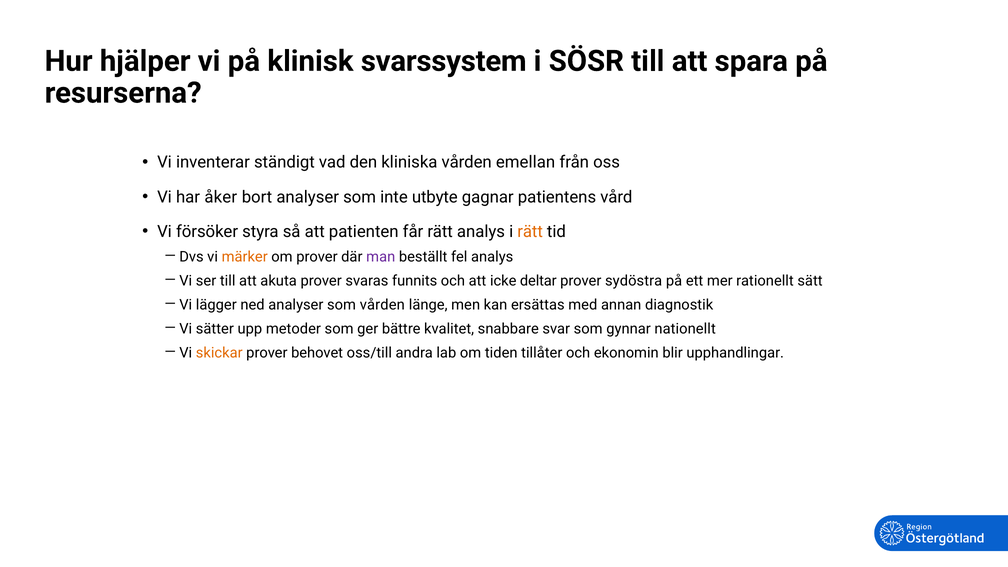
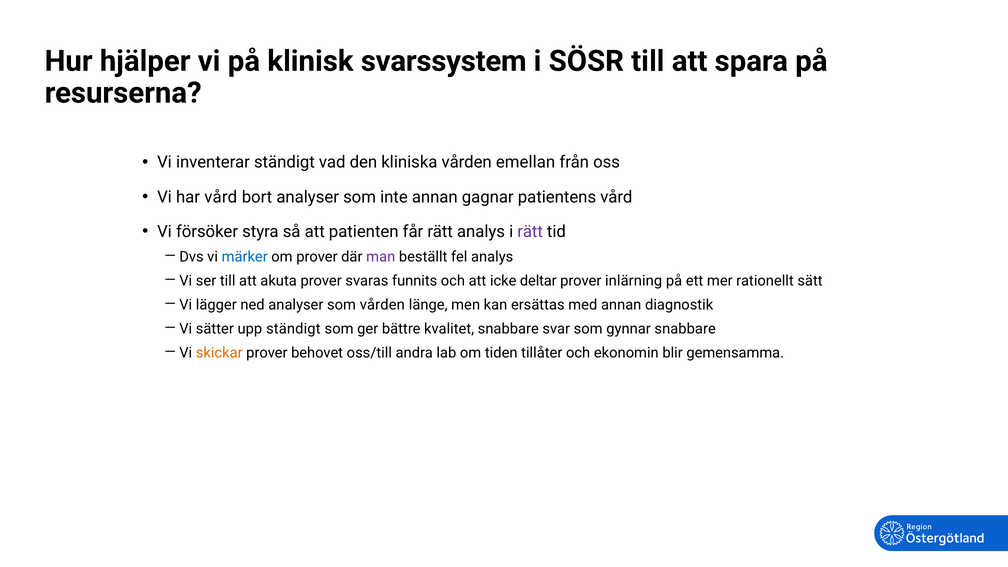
har åker: åker -> vård
inte utbyte: utbyte -> annan
rätt at (530, 232) colour: orange -> purple
märker colour: orange -> blue
sydöstra: sydöstra -> inlärning
upp metoder: metoder -> ständigt
gynnar nationellt: nationellt -> snabbare
upphandlingar: upphandlingar -> gemensamma
